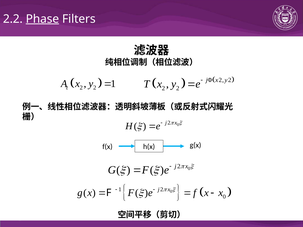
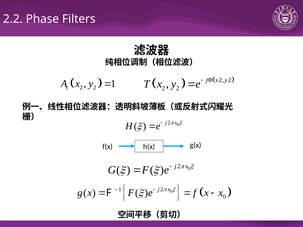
Phase underline: present -> none
